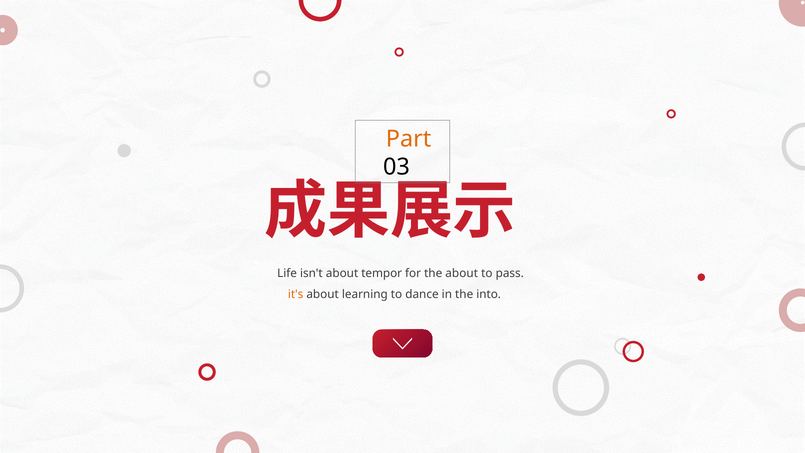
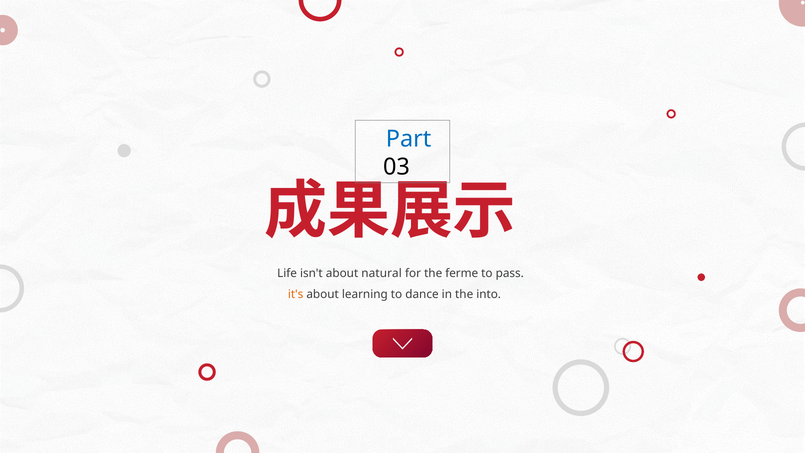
Part colour: orange -> blue
tempor: tempor -> natural
the about: about -> ferme
